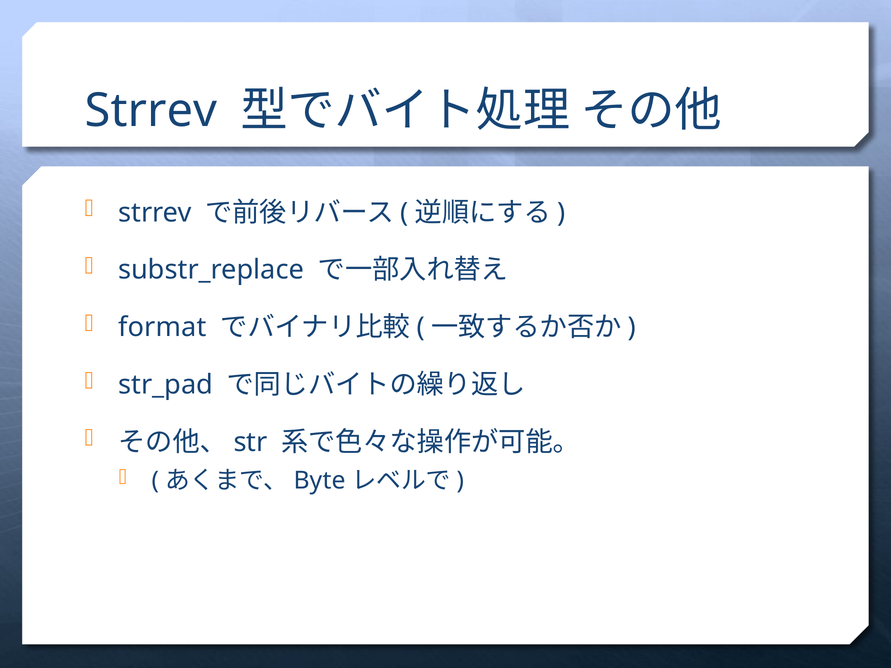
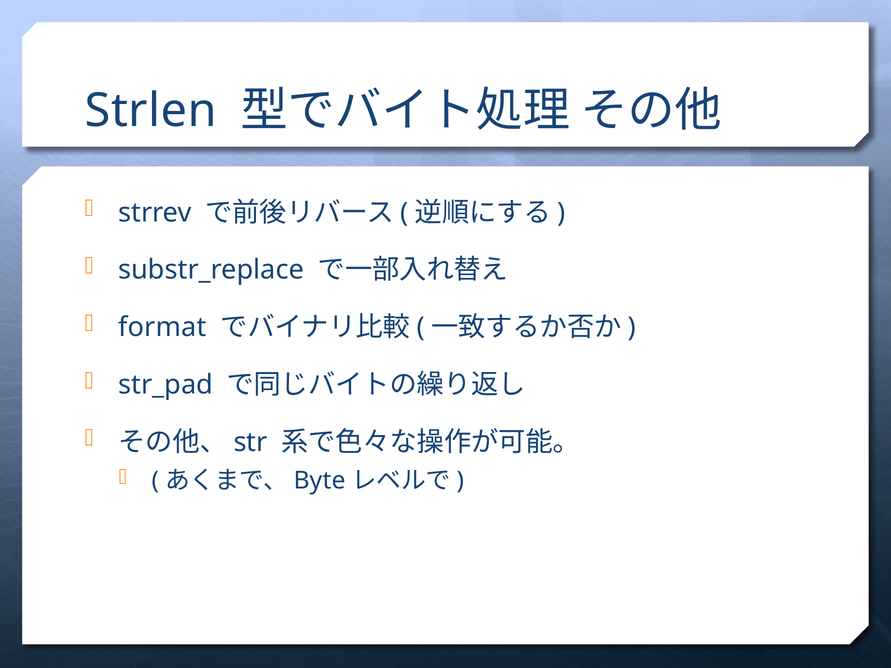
Strrev at (151, 111): Strrev -> Strlen
